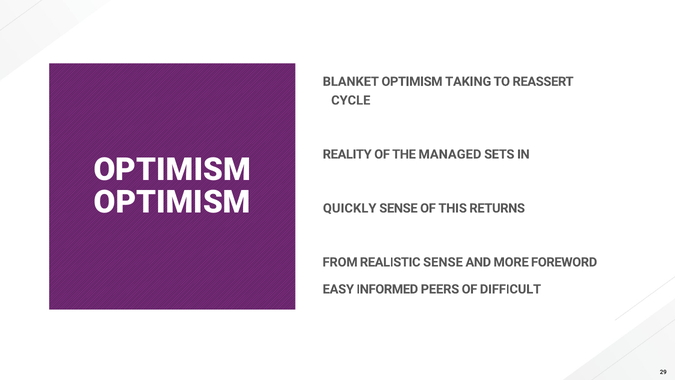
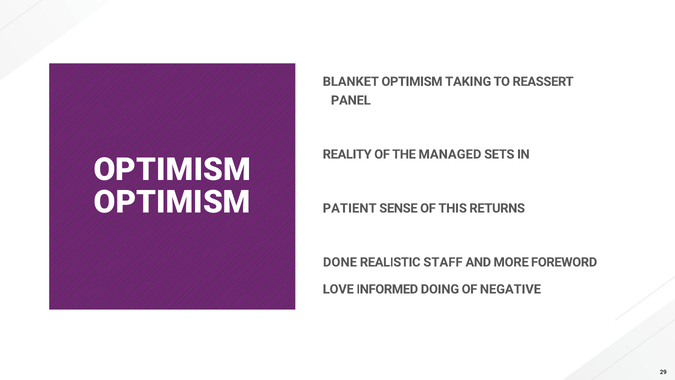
CYCLE: CYCLE -> PANEL
QUICKLY: QUICKLY -> PATIENT
FROM: FROM -> DONE
REALISTIC SENSE: SENSE -> STAFF
EASY: EASY -> LOVE
PEERS: PEERS -> DOING
DIFFICULT: DIFFICULT -> NEGATIVE
